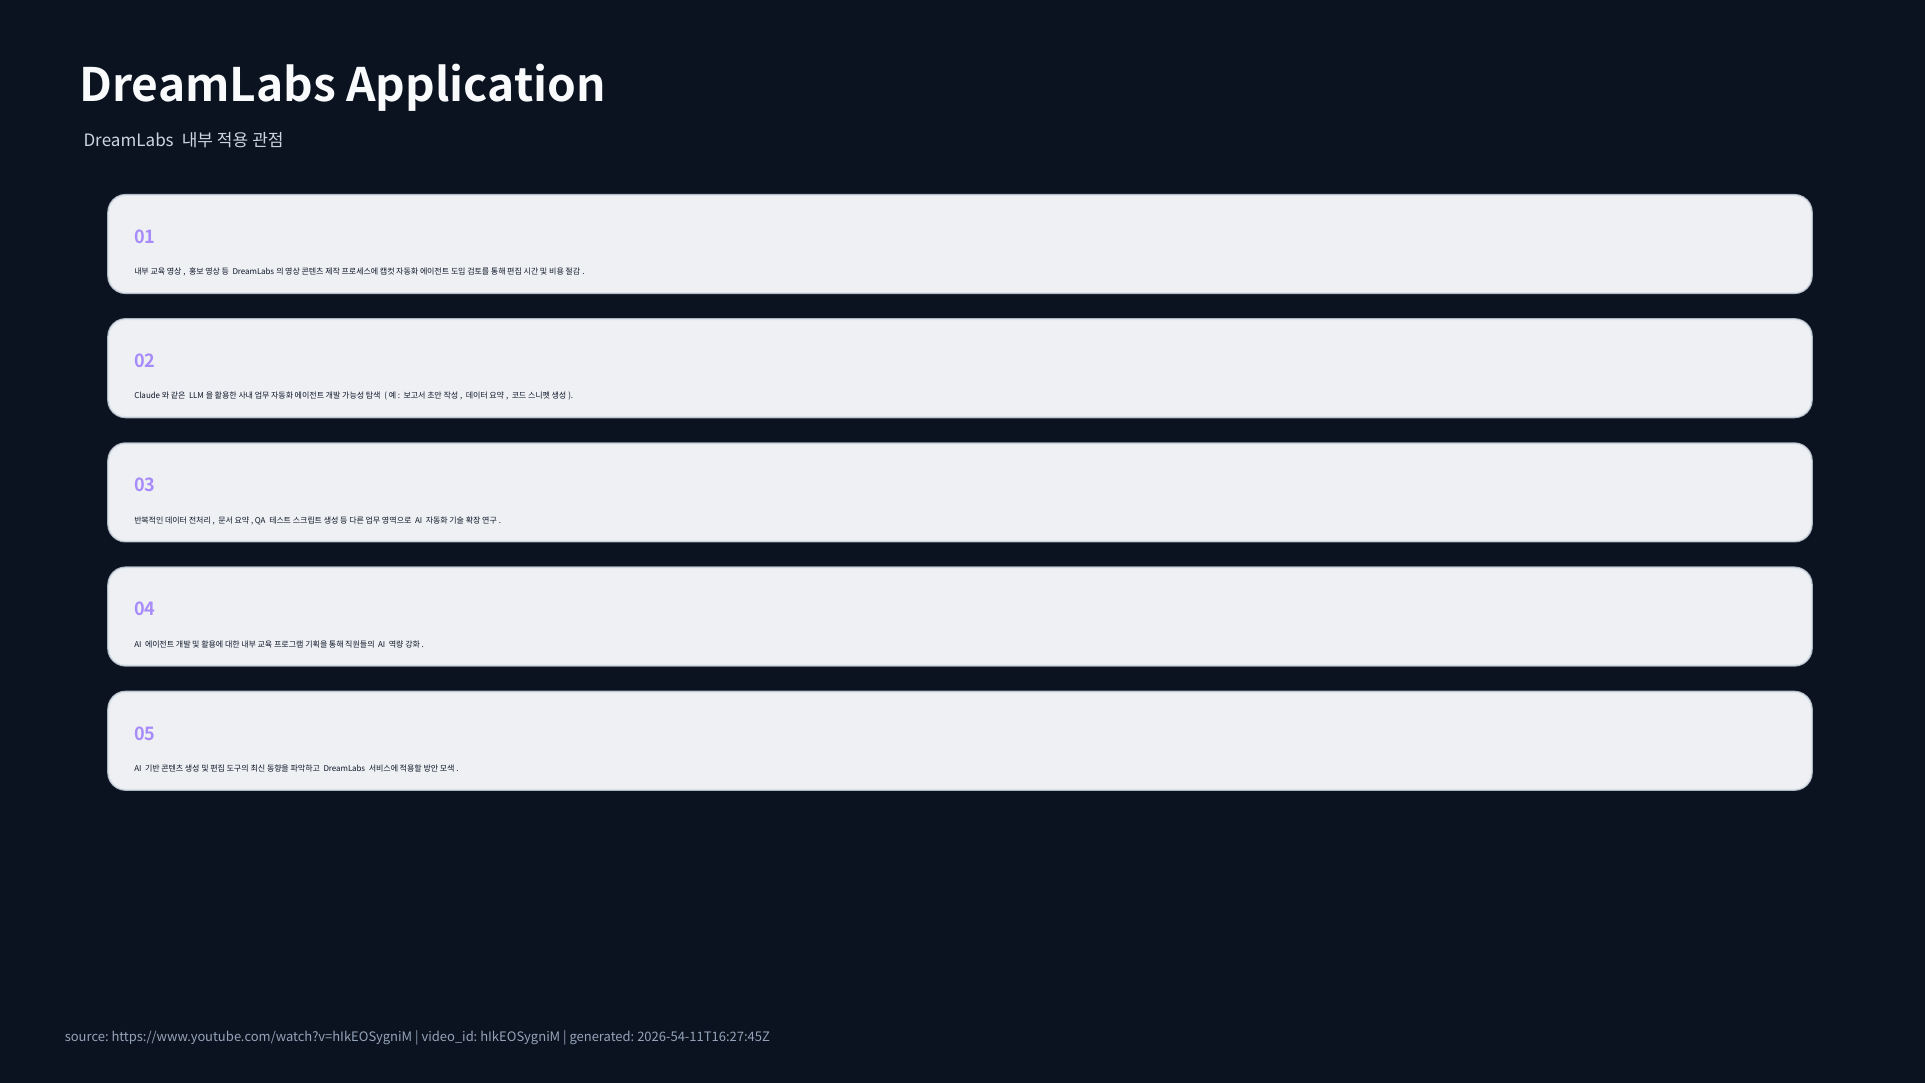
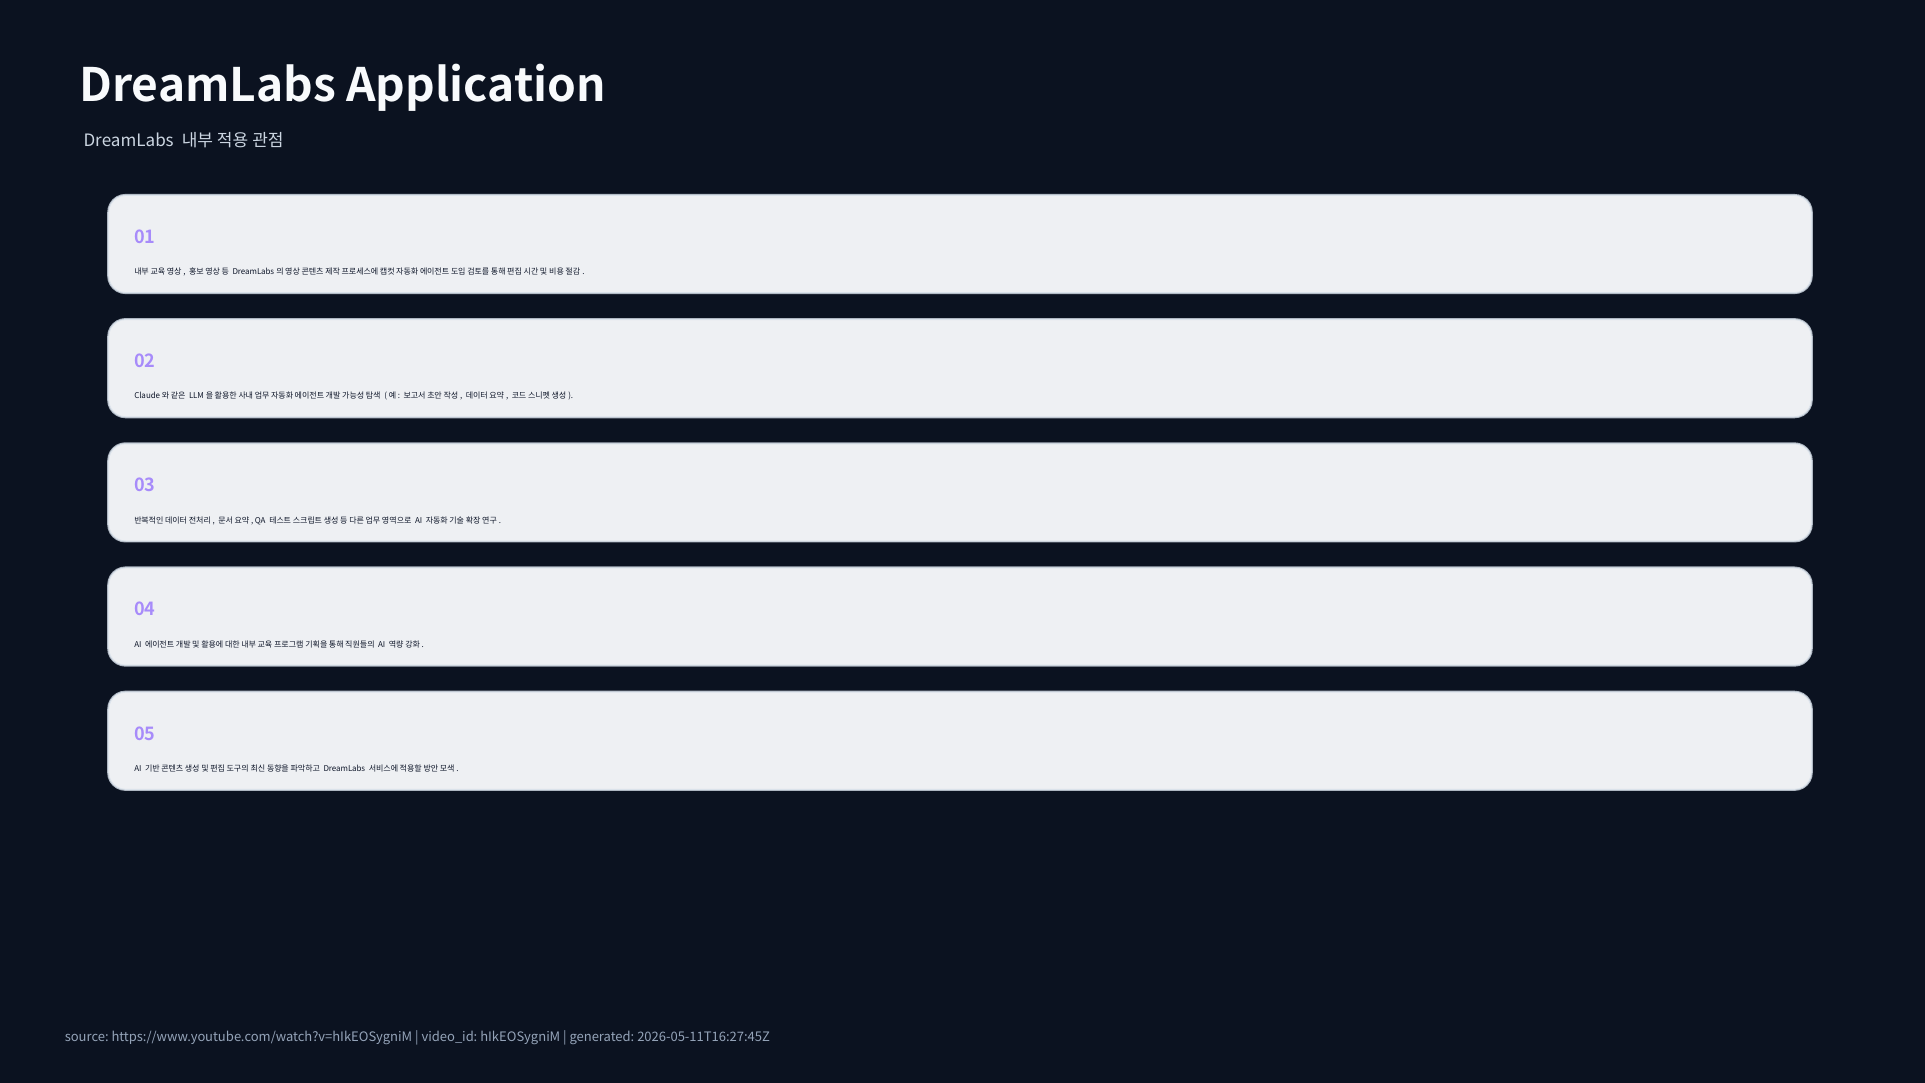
2026-54-11T16:27:45Z: 2026-54-11T16:27:45Z -> 2026-05-11T16:27:45Z
